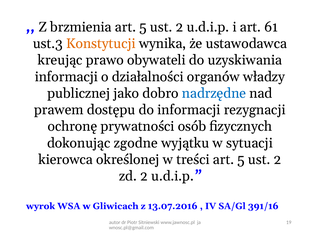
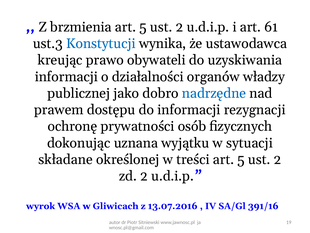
Konstytucji colour: orange -> blue
zgodne: zgodne -> uznana
kierowca: kierowca -> składane
